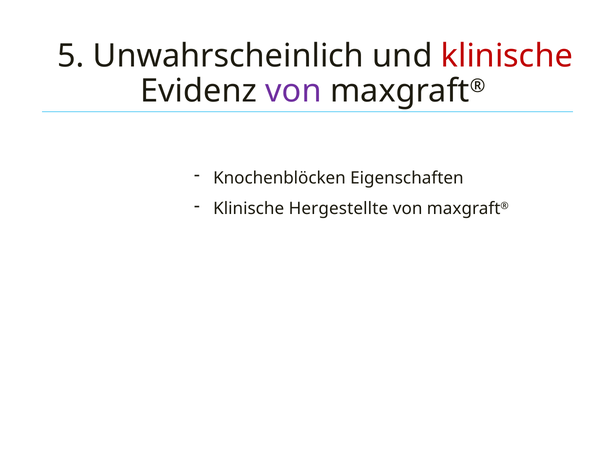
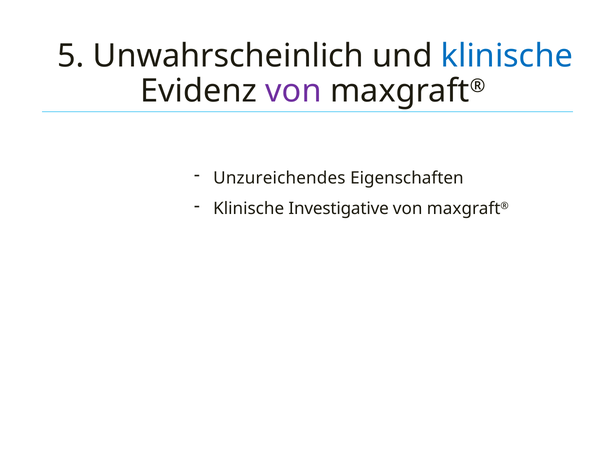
klinische at (507, 56) colour: red -> blue
Knochenblöcken: Knochenblöcken -> Unzureichendes
Hergestellte: Hergestellte -> Investigative
